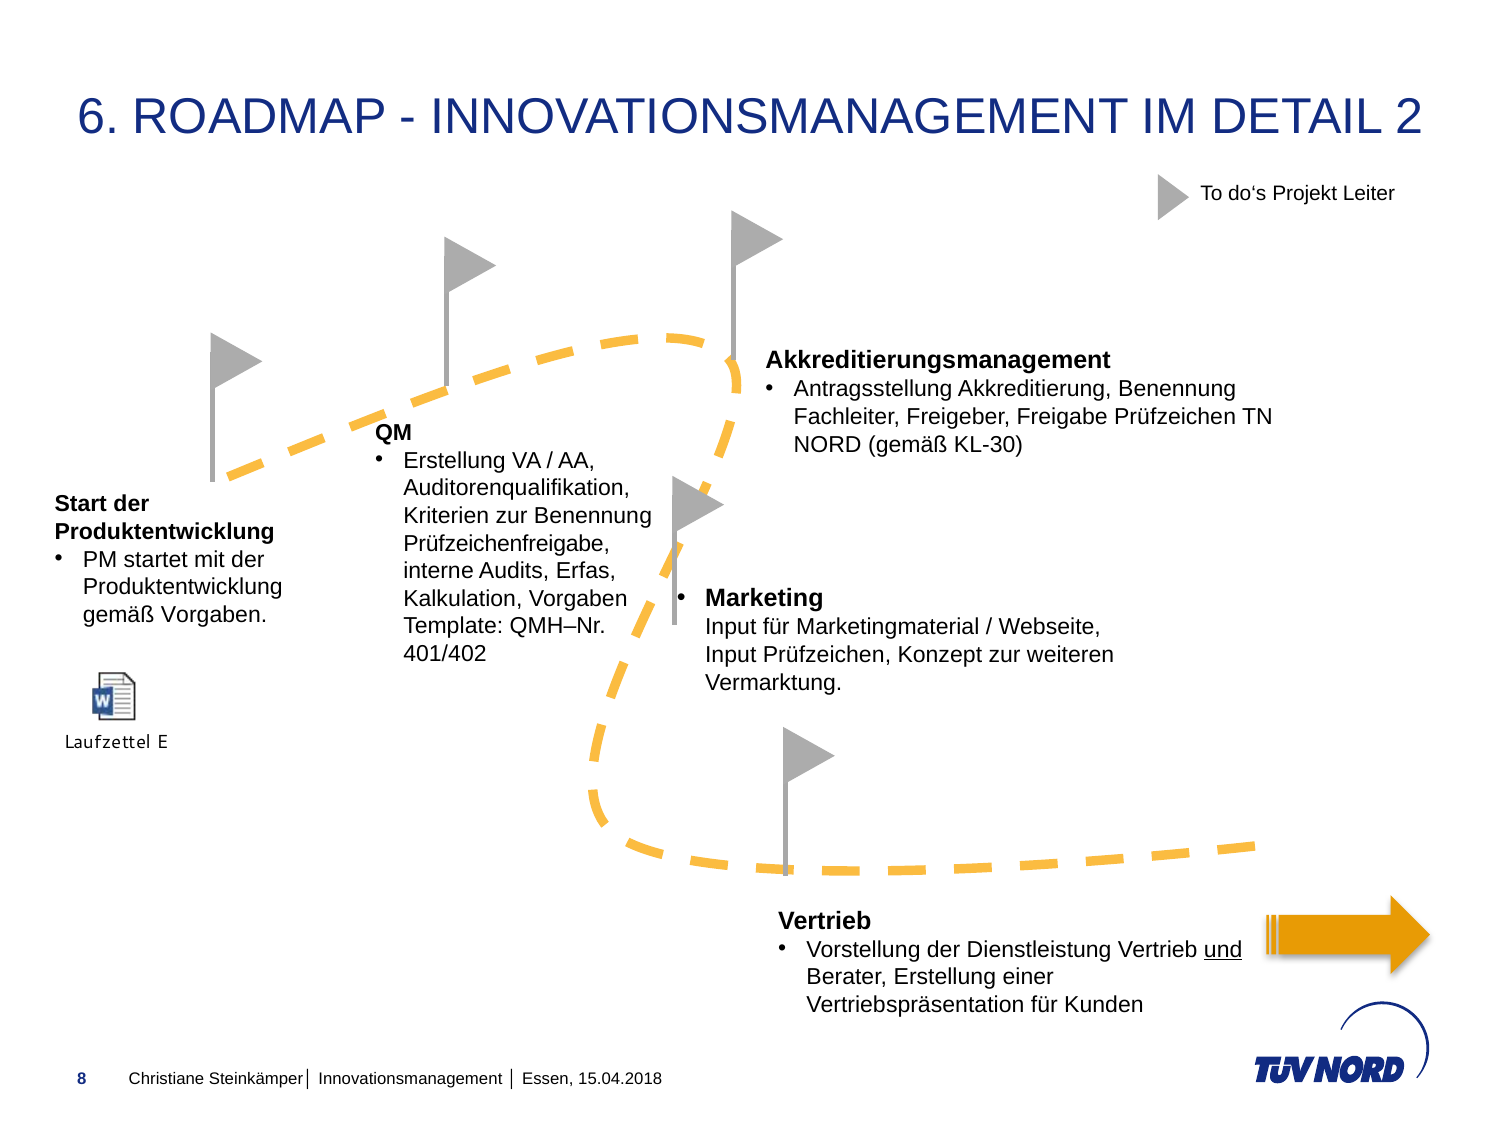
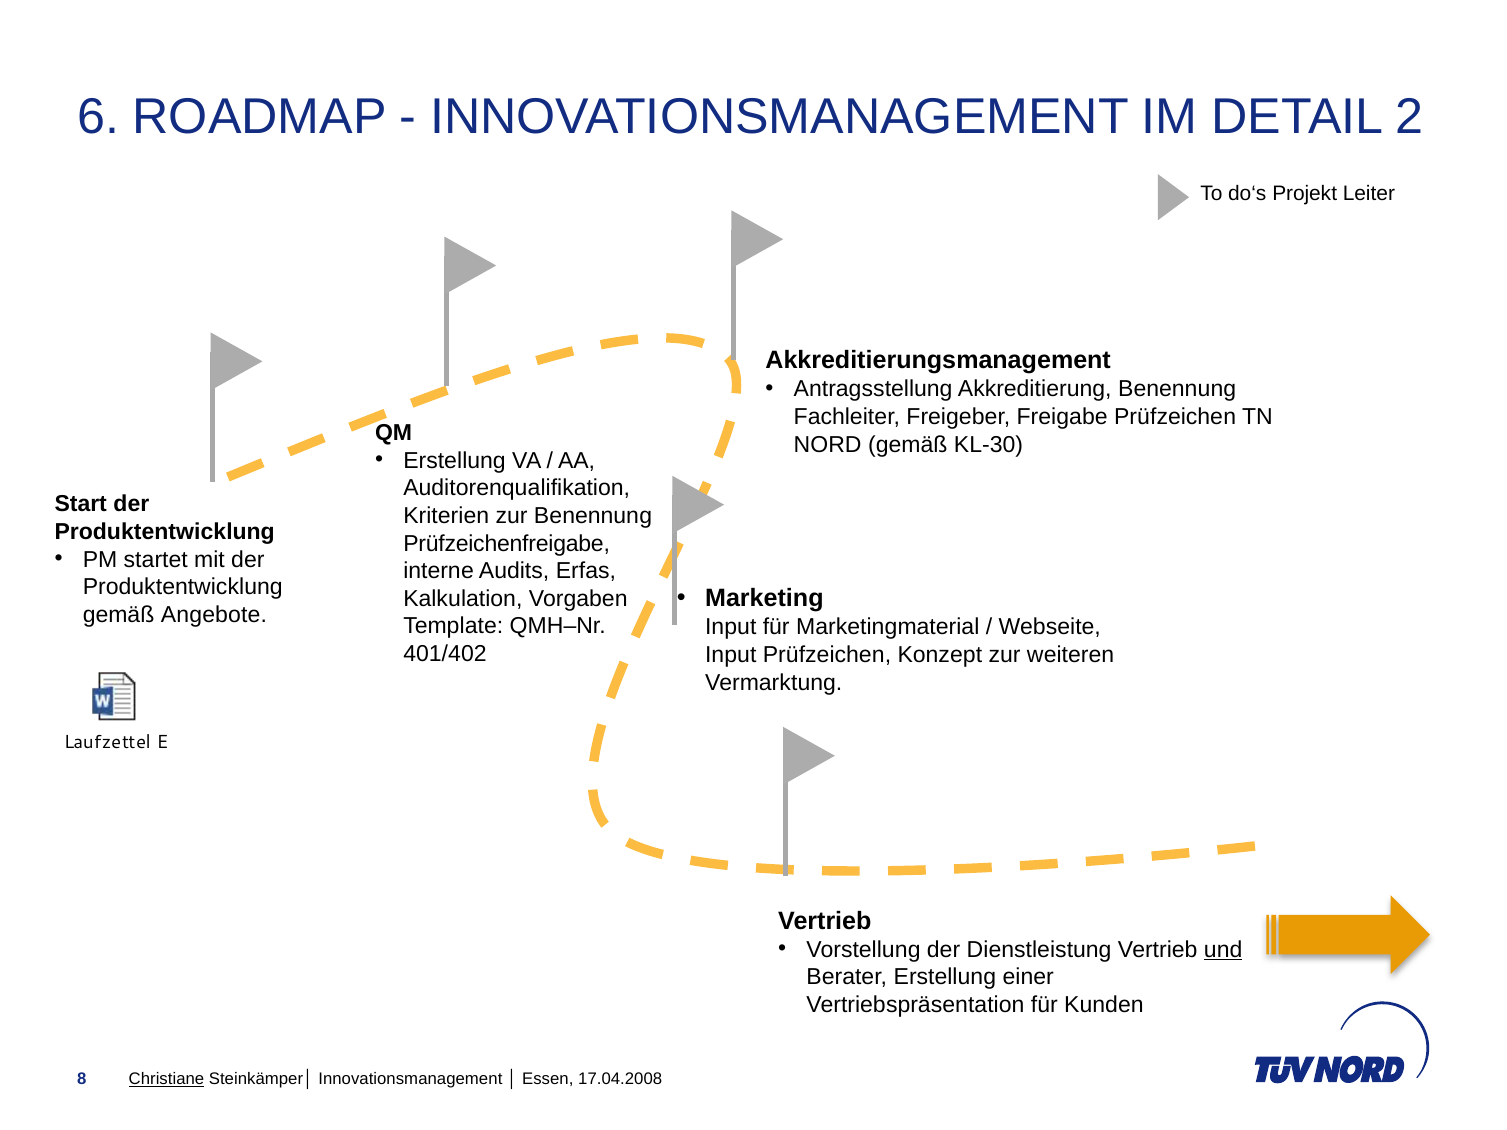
gemäß Vorgaben: Vorgaben -> Angebote
Christiane underline: none -> present
15.04.2018: 15.04.2018 -> 17.04.2008
